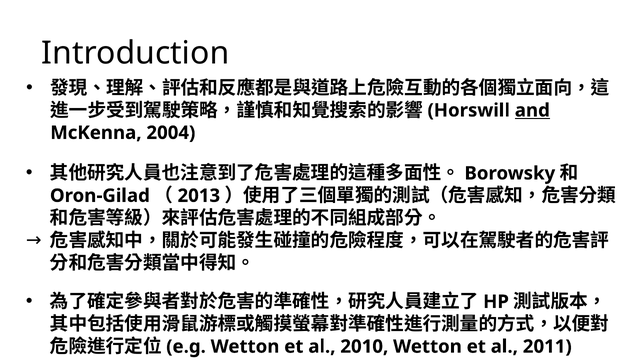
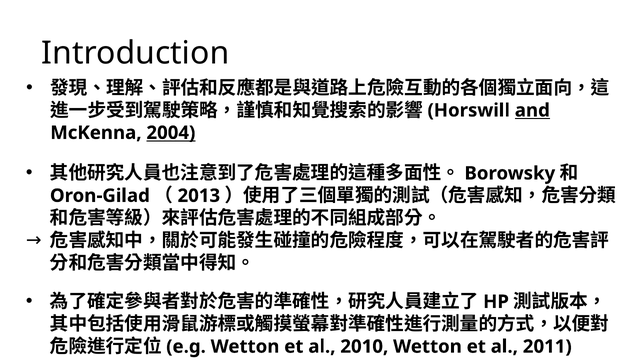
2004 underline: none -> present
